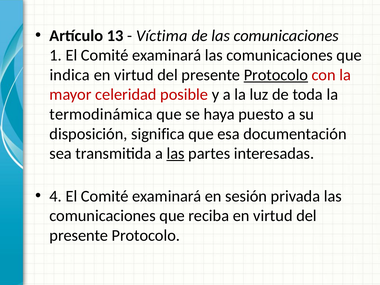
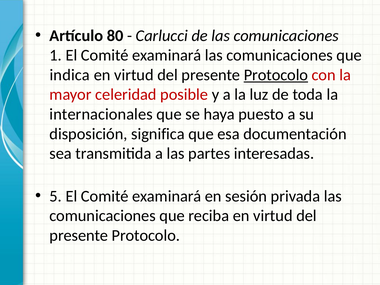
13: 13 -> 80
Víctima: Víctima -> Carlucci
termodinámica: termodinámica -> internacionales
las at (176, 154) underline: present -> none
4: 4 -> 5
